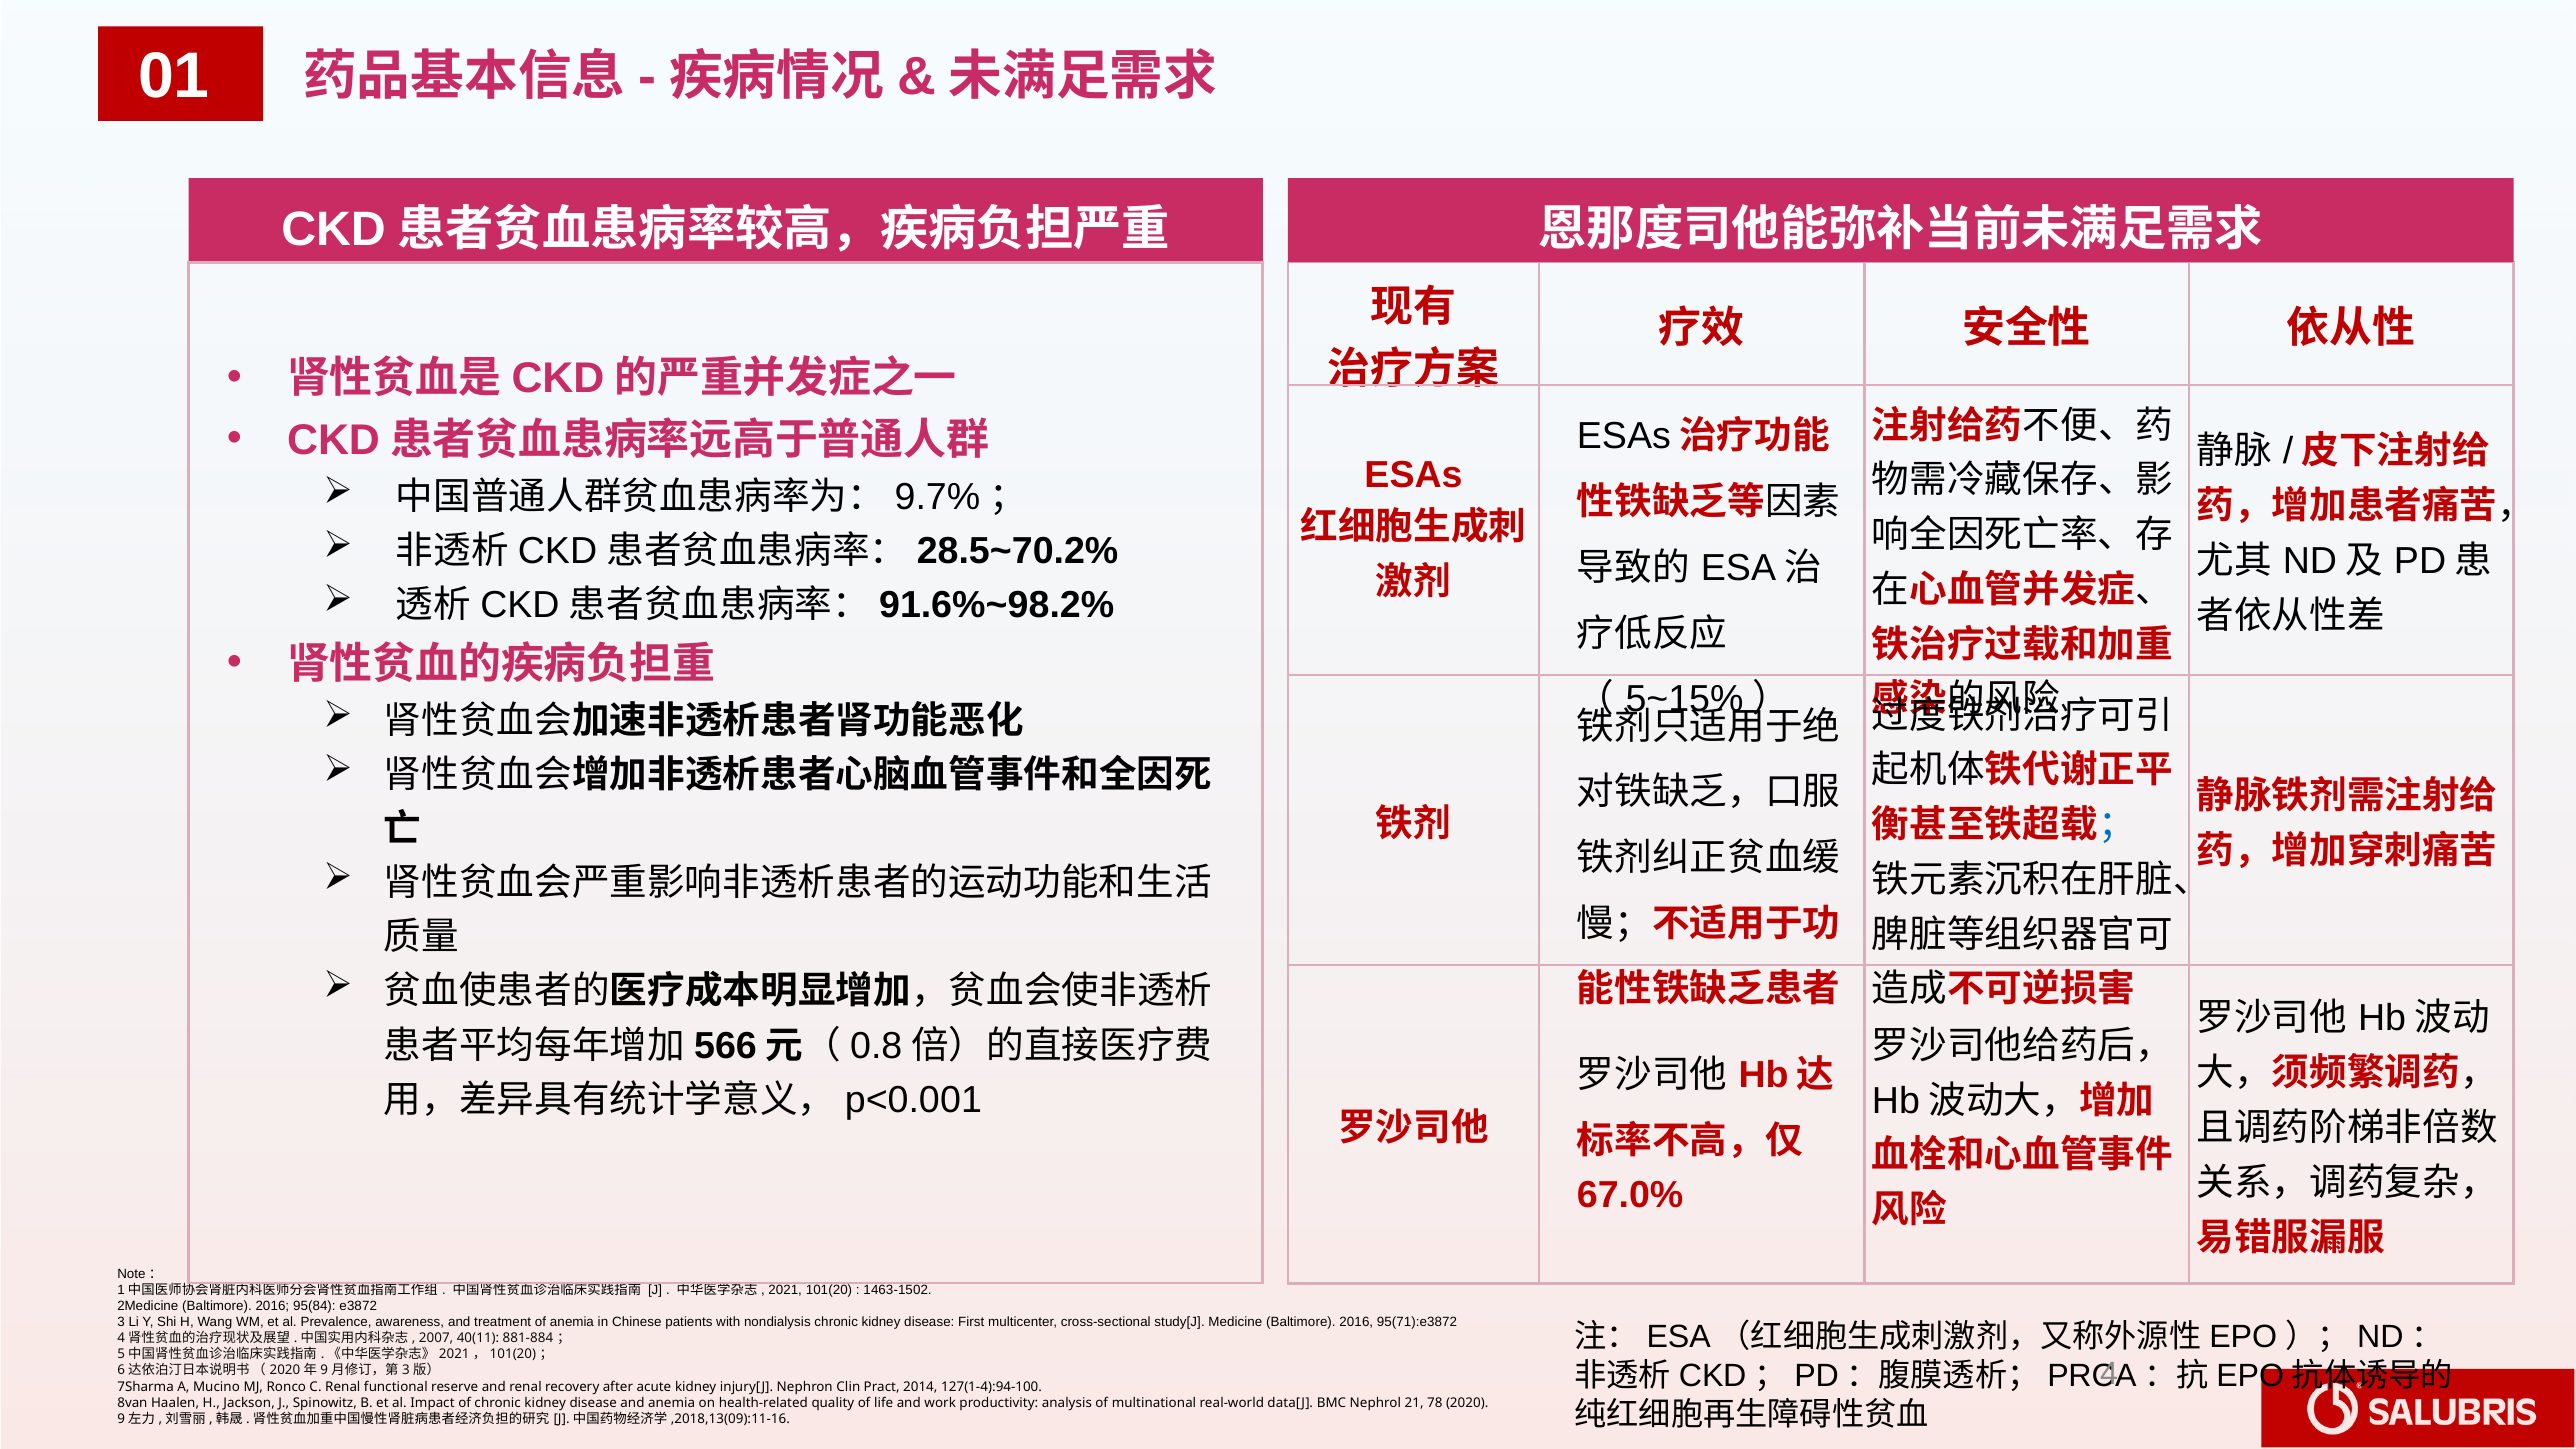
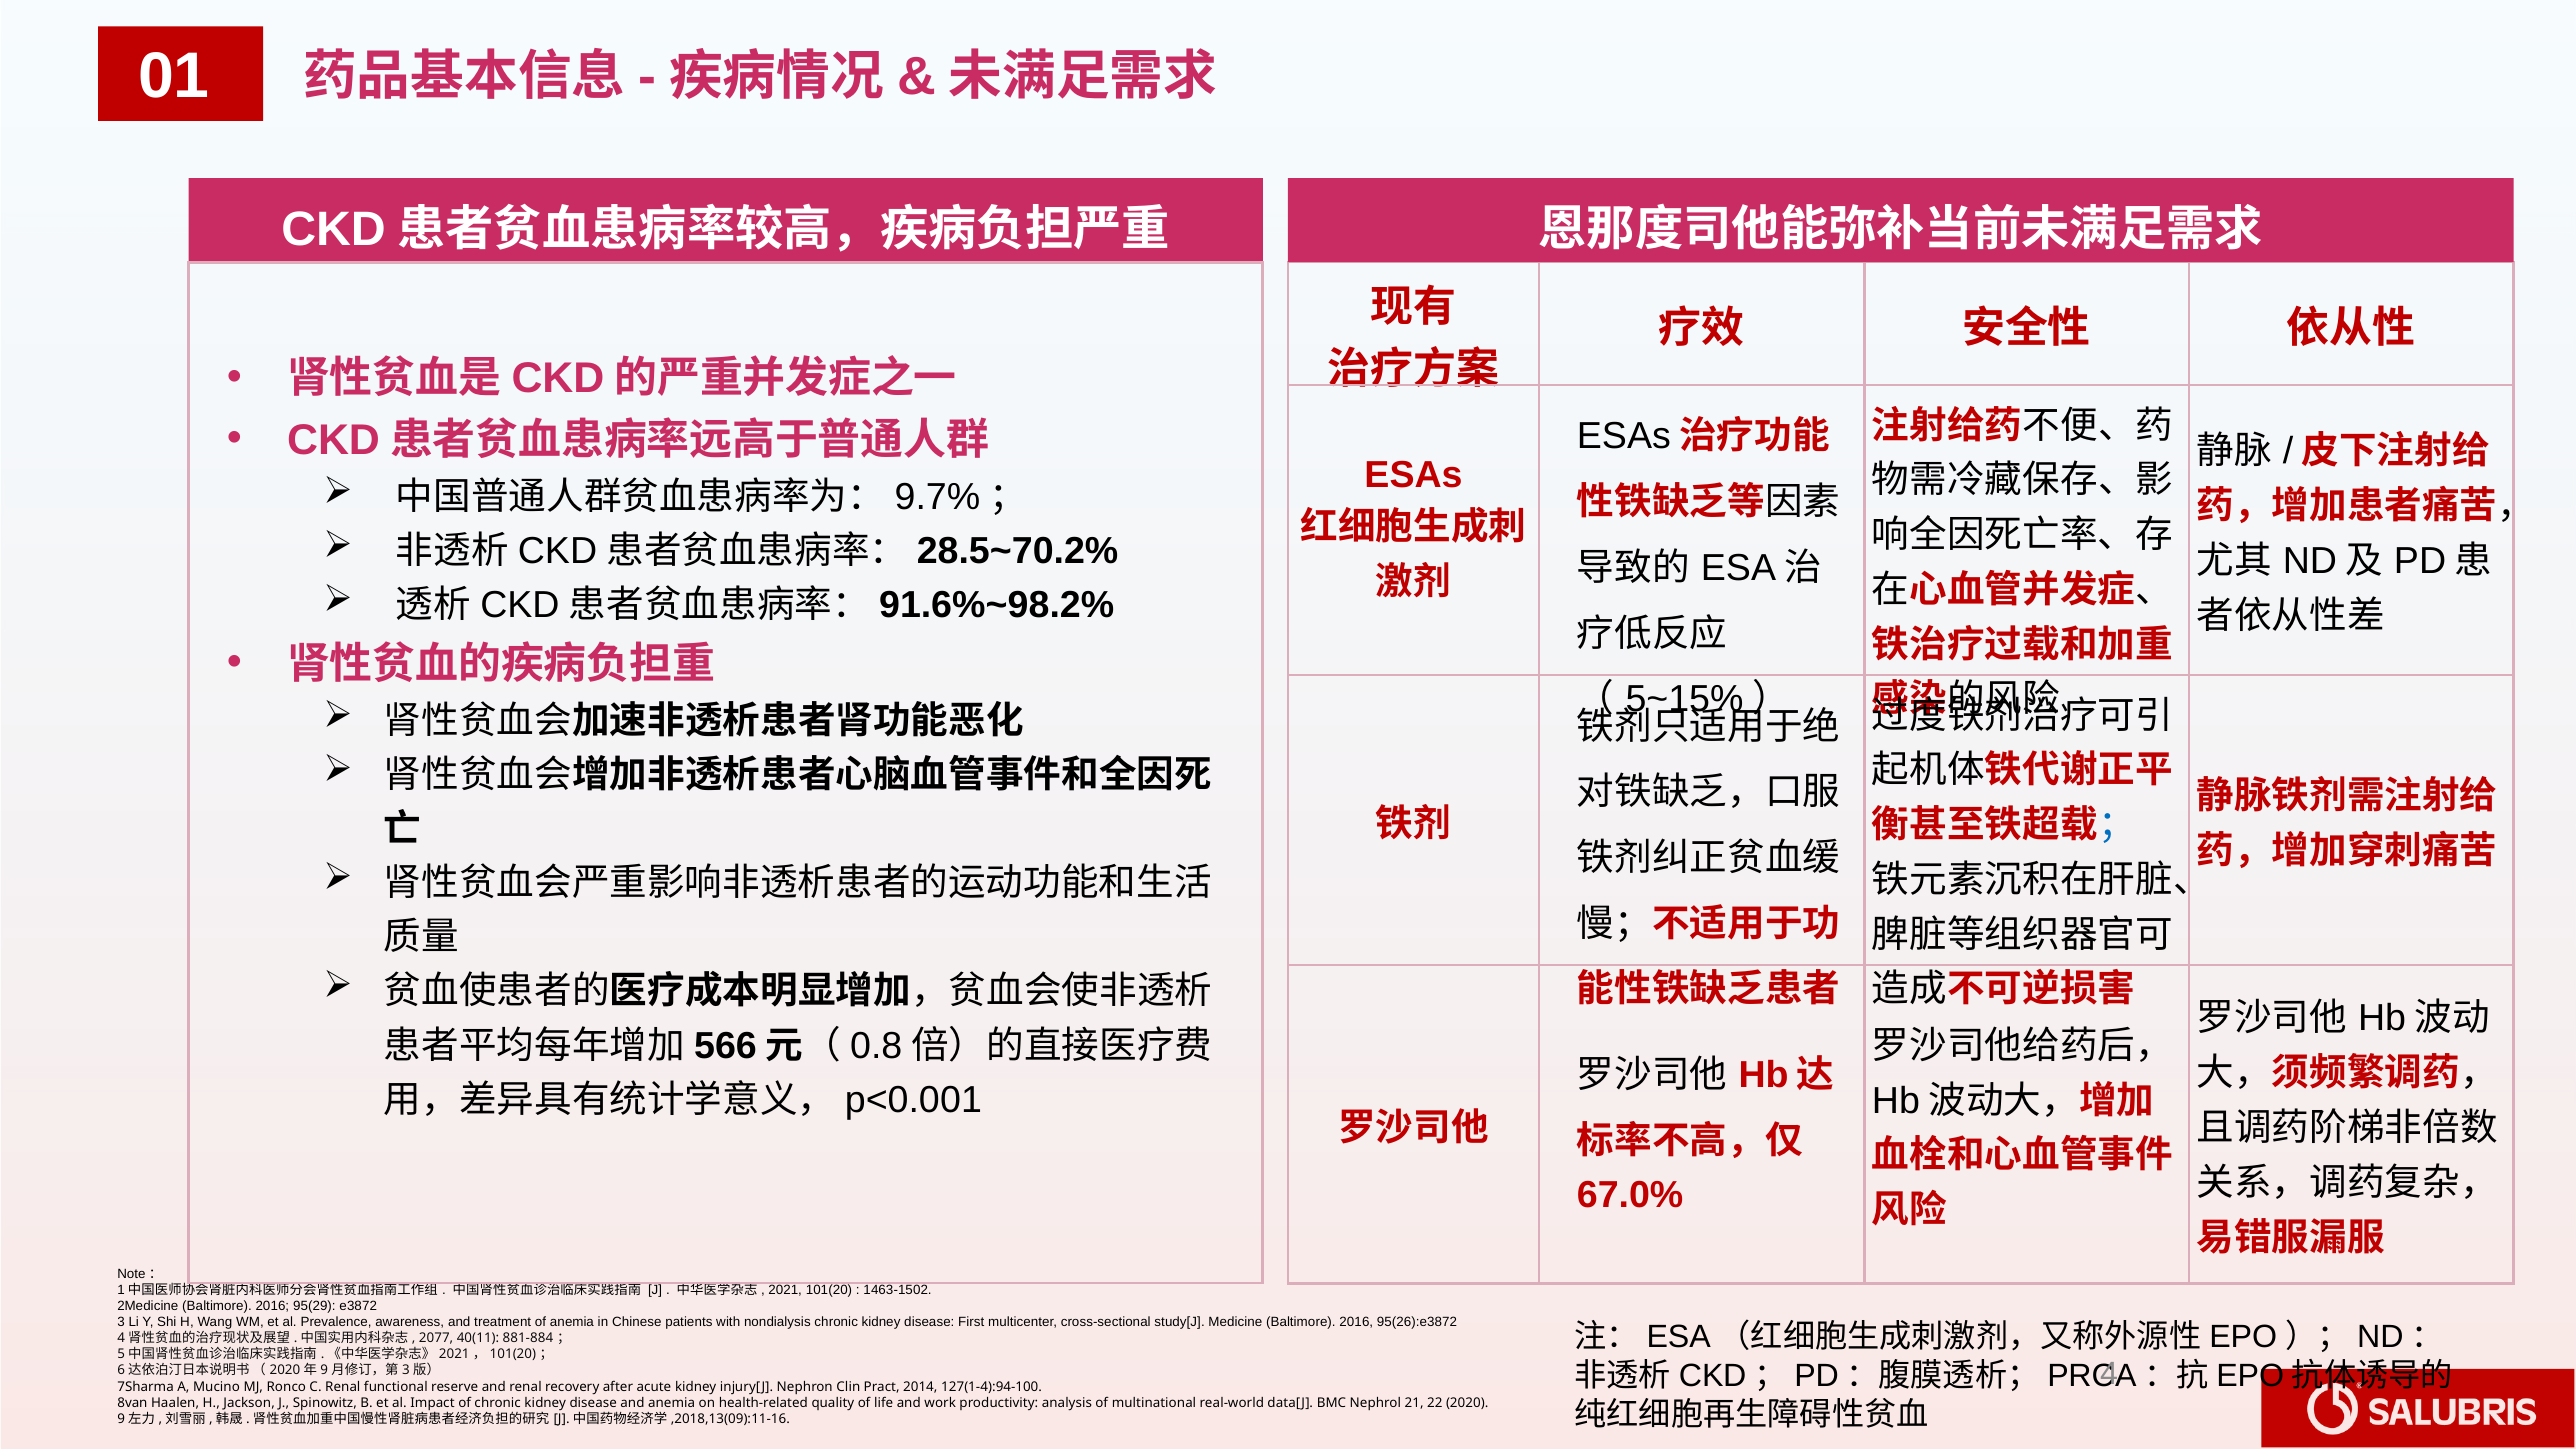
95(84: 95(84 -> 95(29
95(71):e3872: 95(71):e3872 -> 95(26):e3872
2007: 2007 -> 2077
78: 78 -> 22
